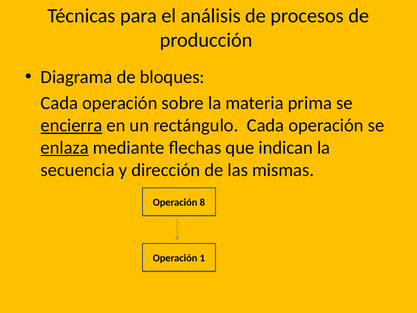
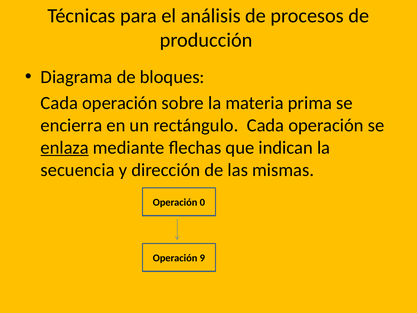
encierra underline: present -> none
8: 8 -> 0
1: 1 -> 9
